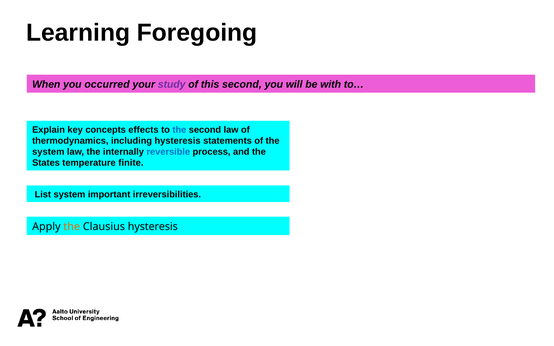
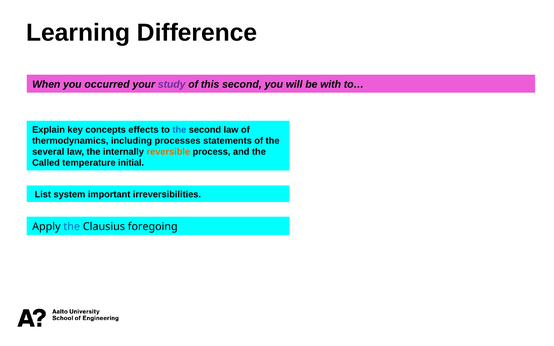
Foregoing: Foregoing -> Difference
including hysteresis: hysteresis -> processes
system at (48, 152): system -> several
reversible colour: blue -> orange
States: States -> Called
finite: finite -> initial
the at (72, 227) colour: orange -> blue
Clausius hysteresis: hysteresis -> foregoing
